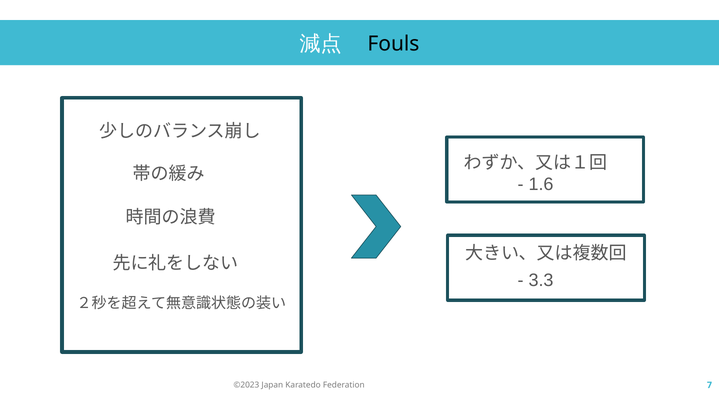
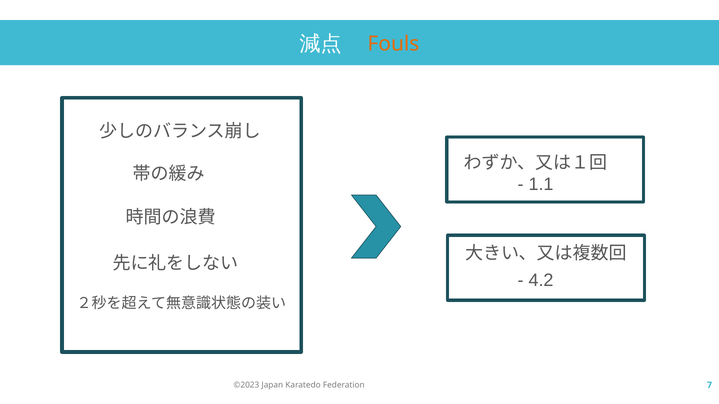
Fouls colour: black -> orange
1.6: 1.6 -> 1.1
3.3: 3.3 -> 4.2
